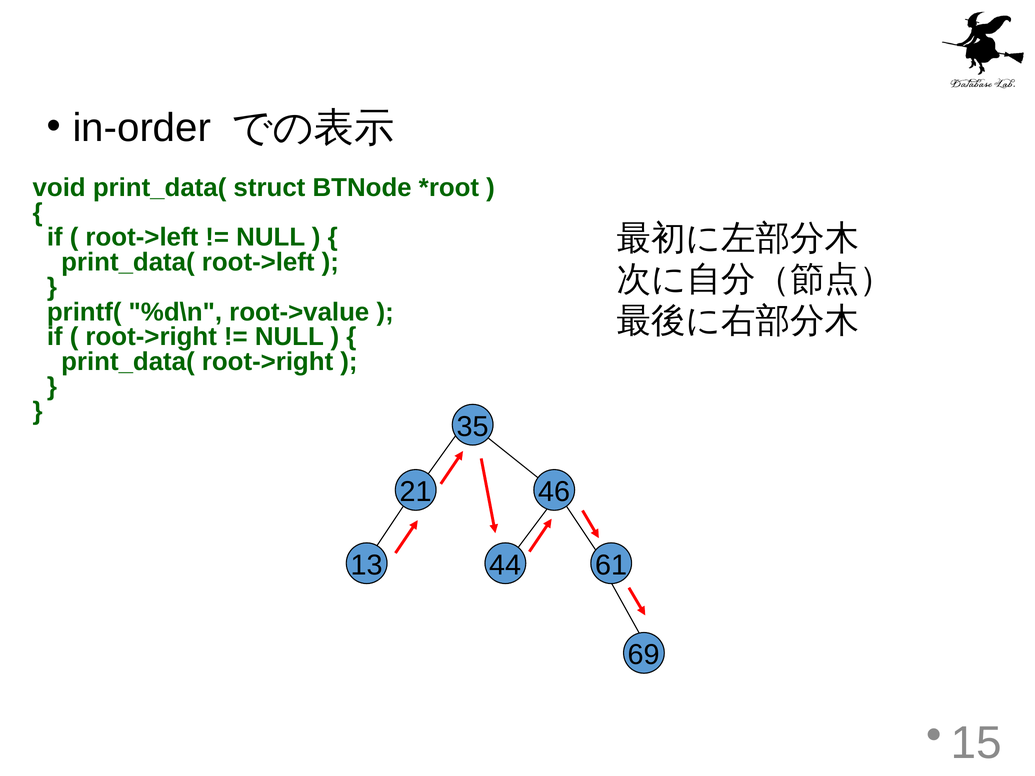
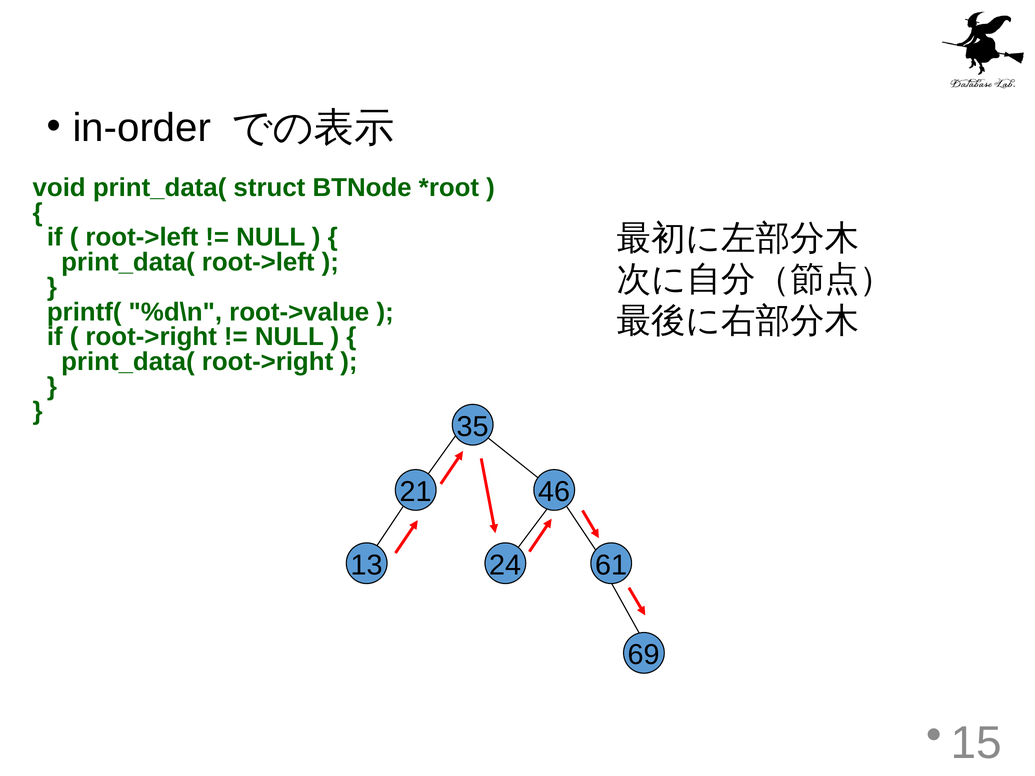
44: 44 -> 24
